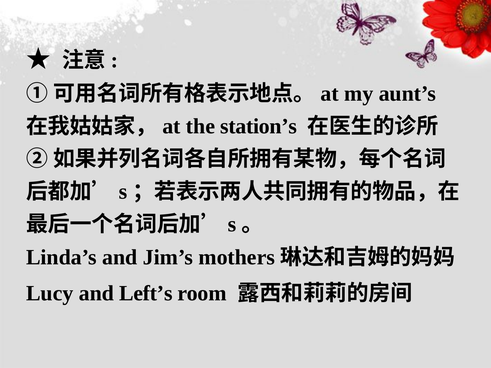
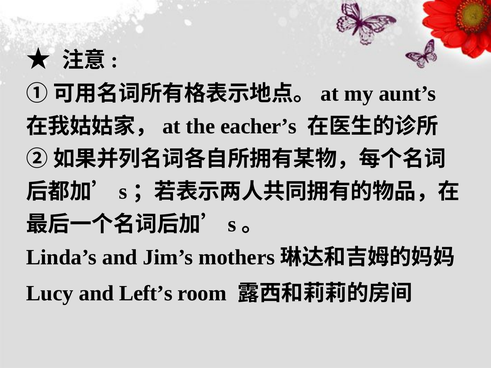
station’s: station’s -> eacher’s
